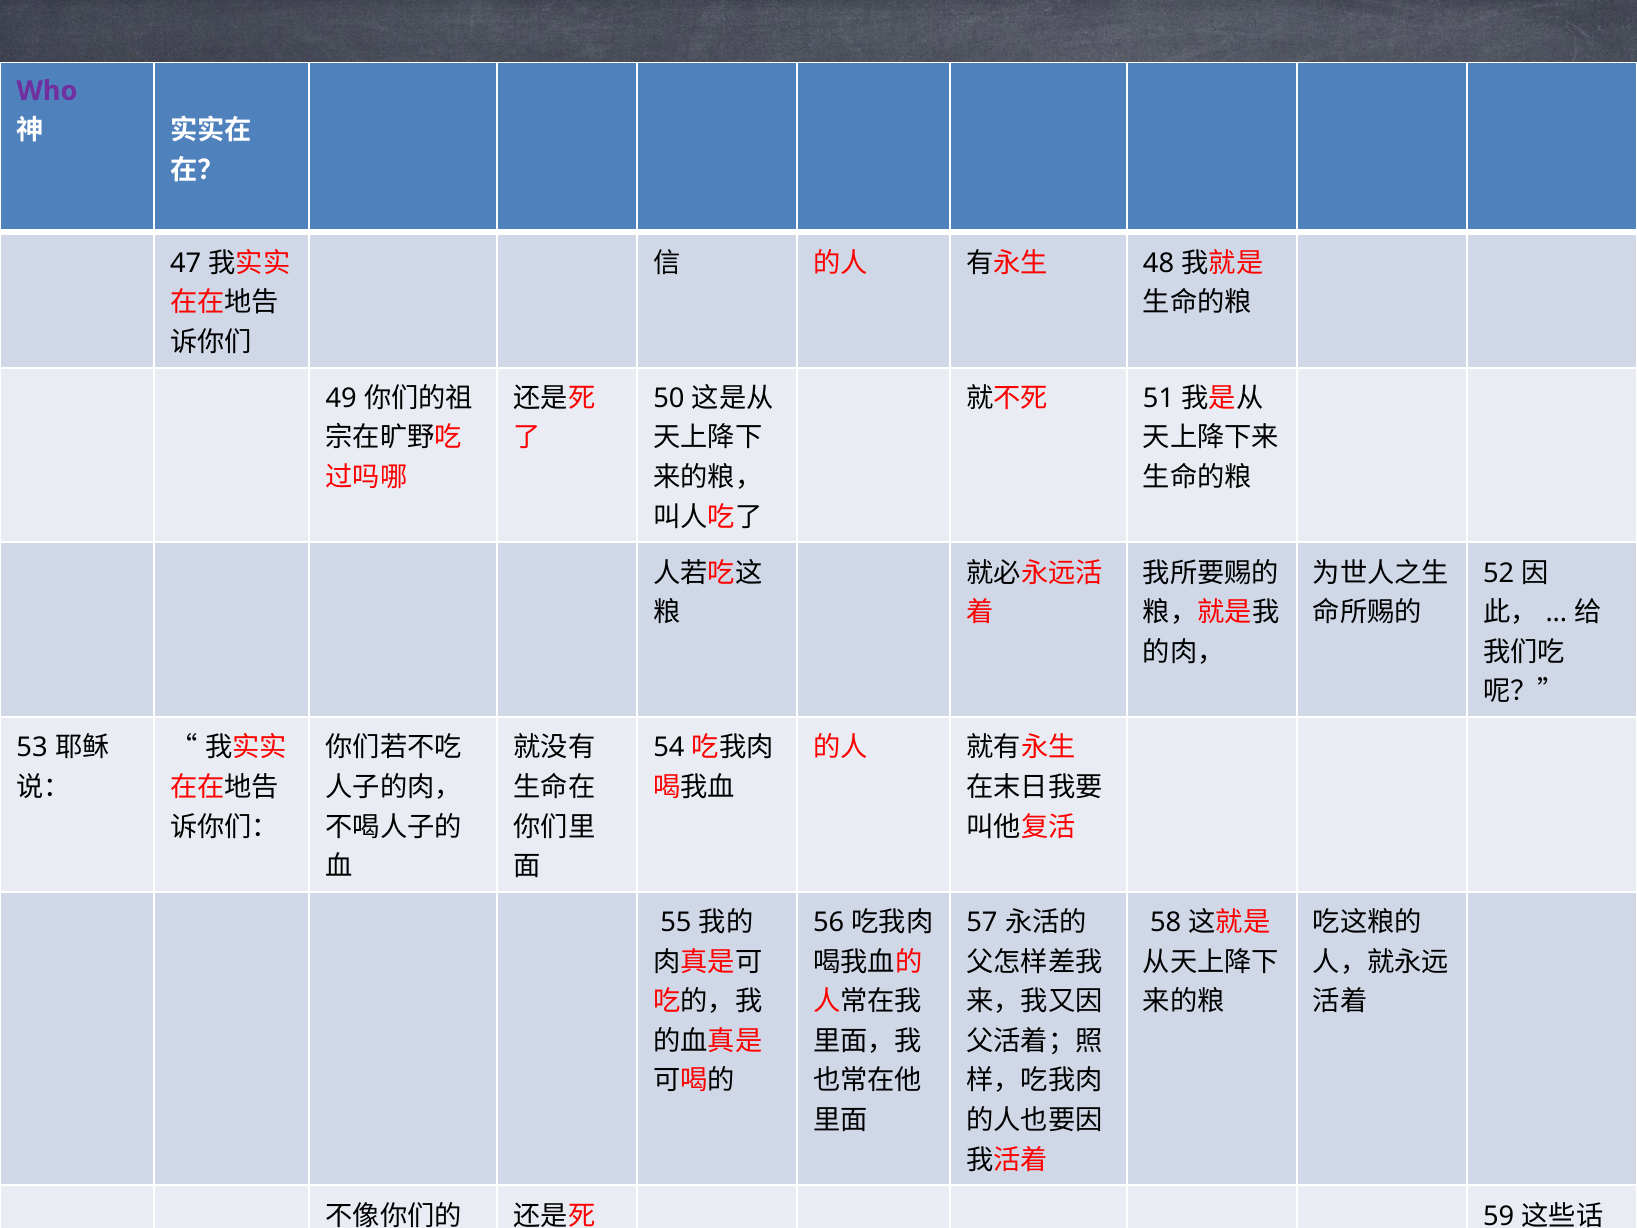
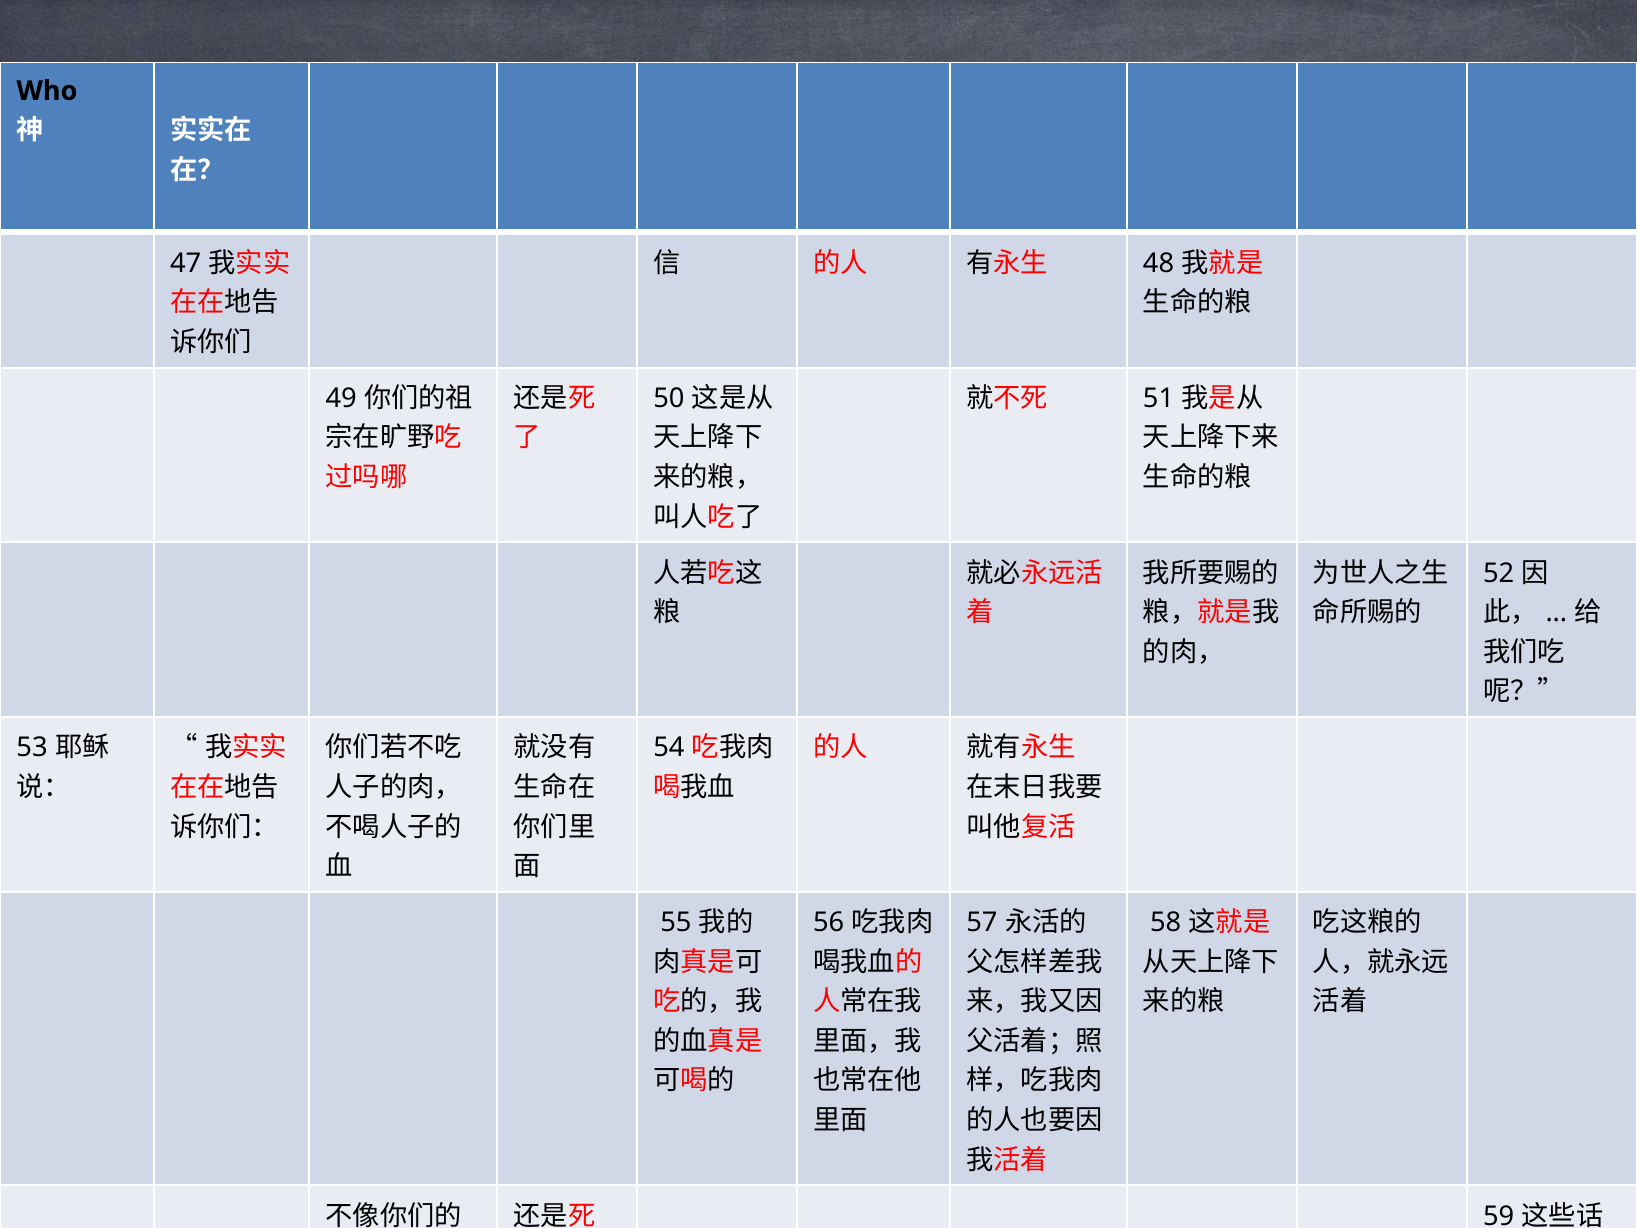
Who colour: purple -> black
